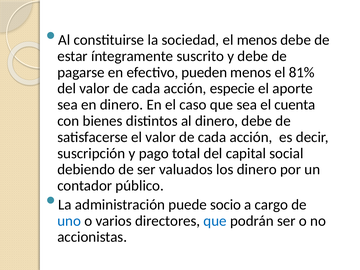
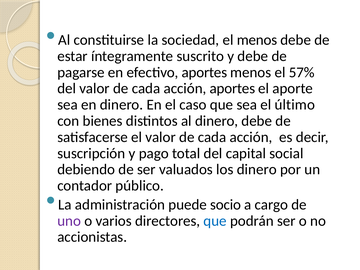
efectivo pueden: pueden -> aportes
81%: 81% -> 57%
acción especie: especie -> aportes
cuenta: cuenta -> último
uno colour: blue -> purple
